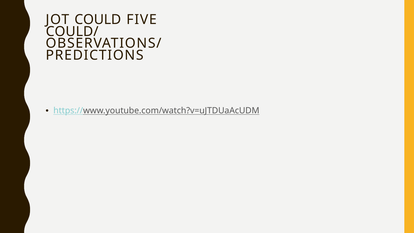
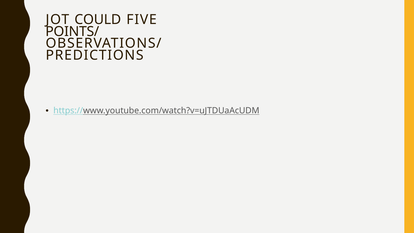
COULD/: COULD/ -> POINTS/
